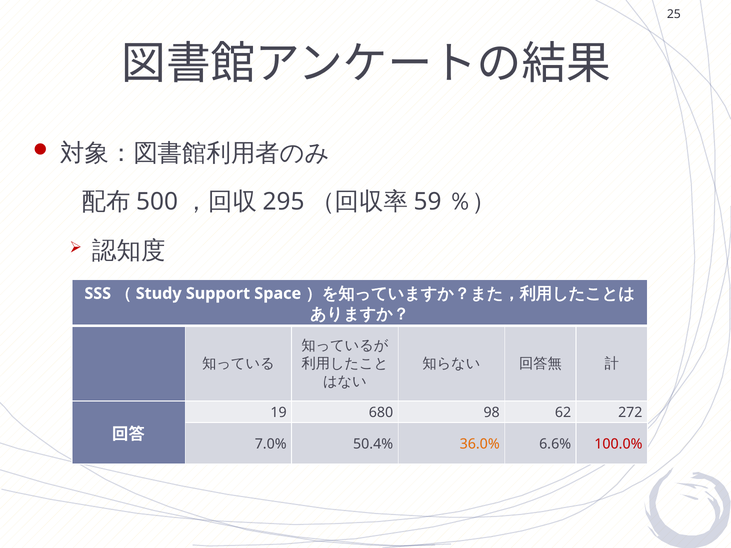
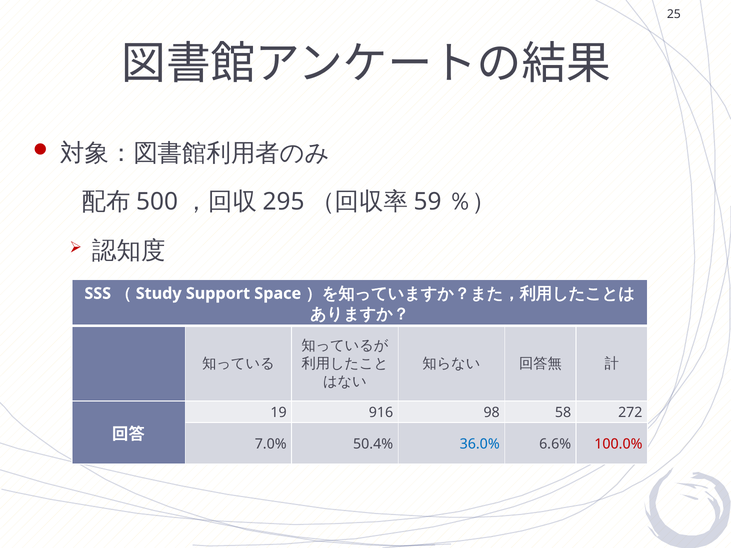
680: 680 -> 916
62: 62 -> 58
36.0% colour: orange -> blue
